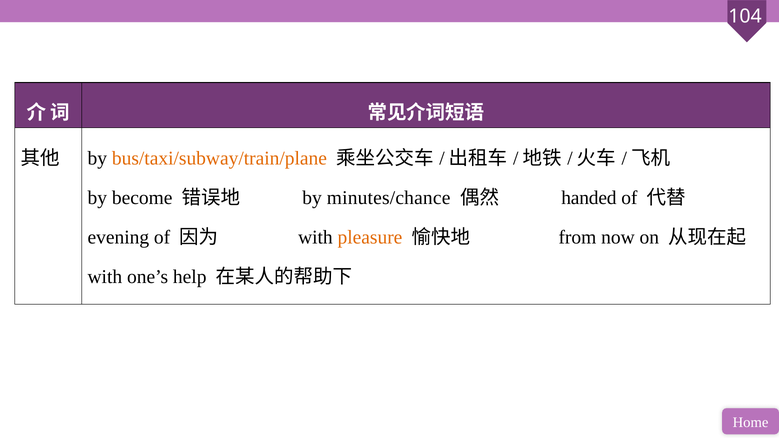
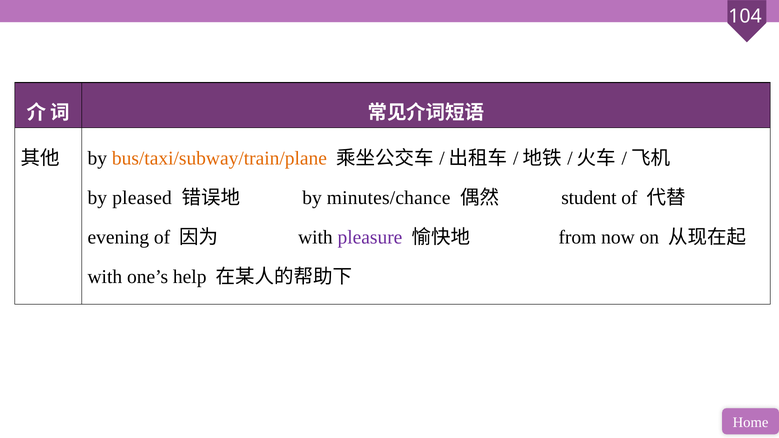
become: become -> pleased
handed: handed -> student
pleasure colour: orange -> purple
